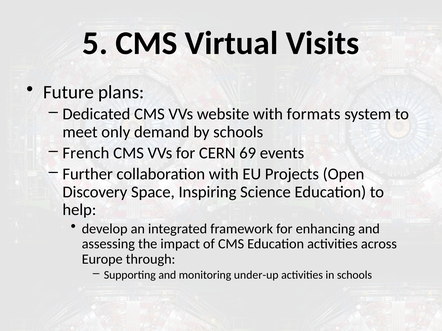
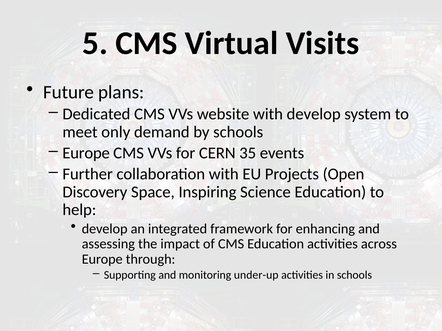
with formats: formats -> develop
French at (86, 153): French -> Europe
69: 69 -> 35
